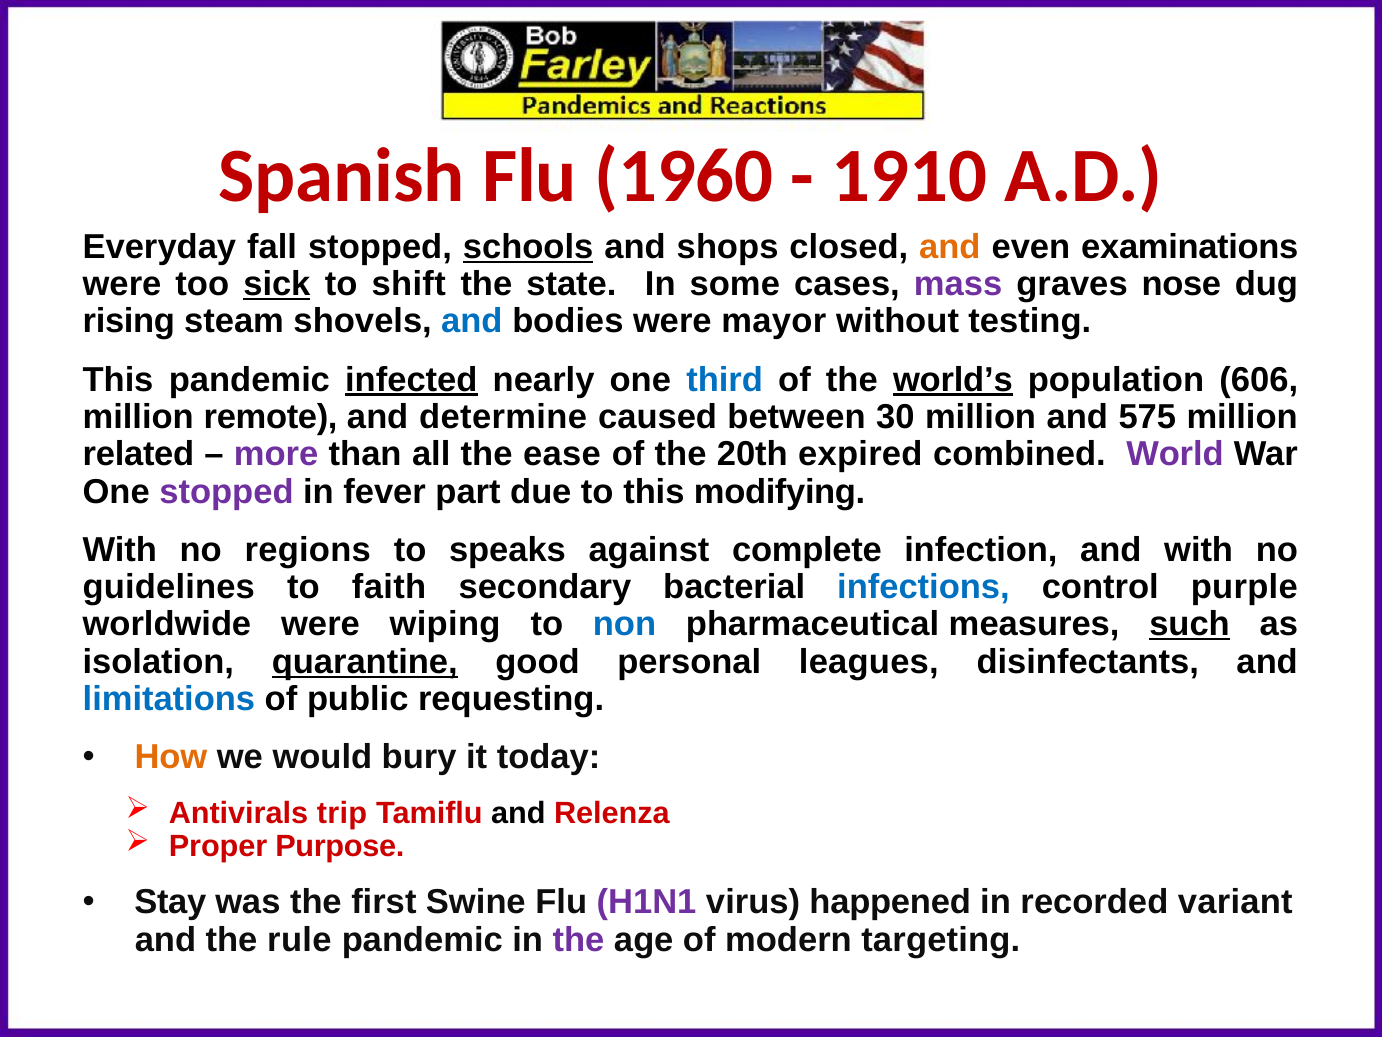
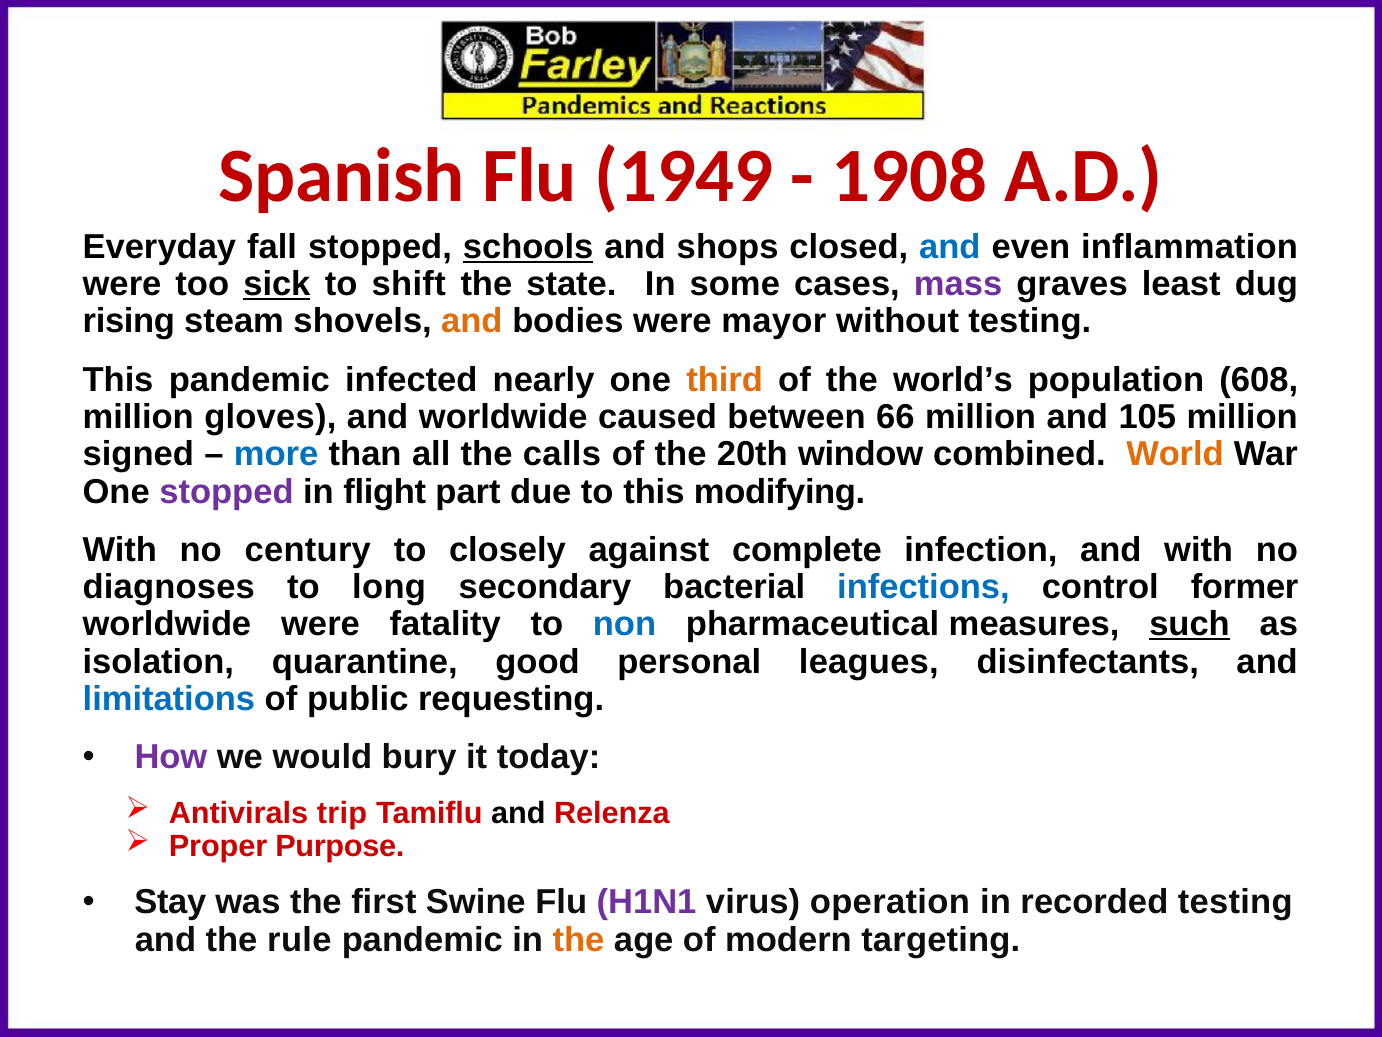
1960: 1960 -> 1949
1910: 1910 -> 1908
and at (950, 247) colour: orange -> blue
examinations: examinations -> inflammation
nose: nose -> least
and at (472, 321) colour: blue -> orange
infected underline: present -> none
third colour: blue -> orange
world’s underline: present -> none
606: 606 -> 608
remote: remote -> gloves
and determine: determine -> worldwide
30: 30 -> 66
575: 575 -> 105
related: related -> signed
more colour: purple -> blue
ease: ease -> calls
expired: expired -> window
World colour: purple -> orange
fever: fever -> flight
regions: regions -> century
speaks: speaks -> closely
guidelines: guidelines -> diagnoses
faith: faith -> long
purple: purple -> former
wiping: wiping -> fatality
quarantine underline: present -> none
How colour: orange -> purple
happened: happened -> operation
recorded variant: variant -> testing
the at (578, 939) colour: purple -> orange
